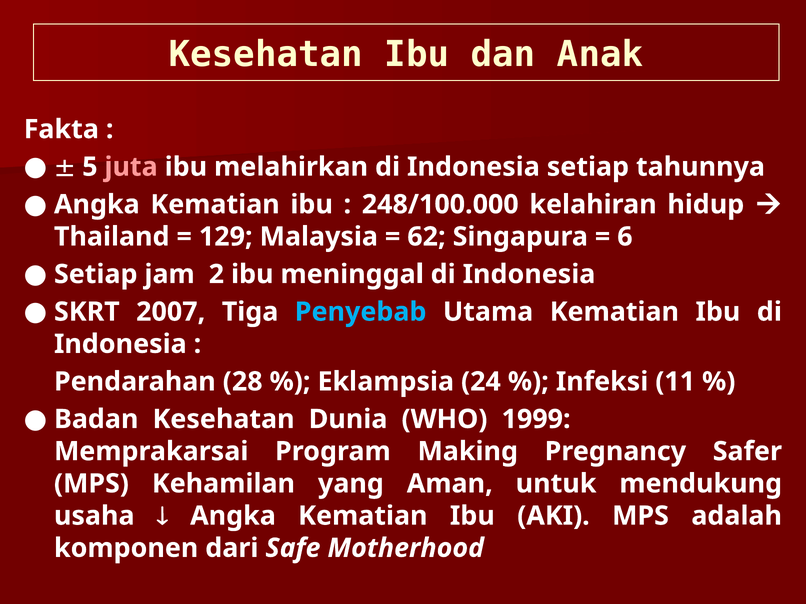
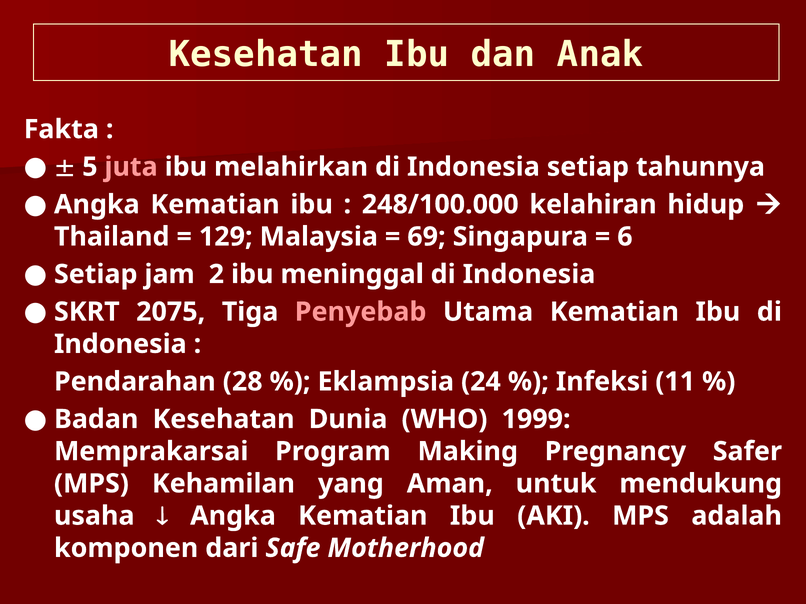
62: 62 -> 69
2007: 2007 -> 2075
Penyebab colour: light blue -> pink
